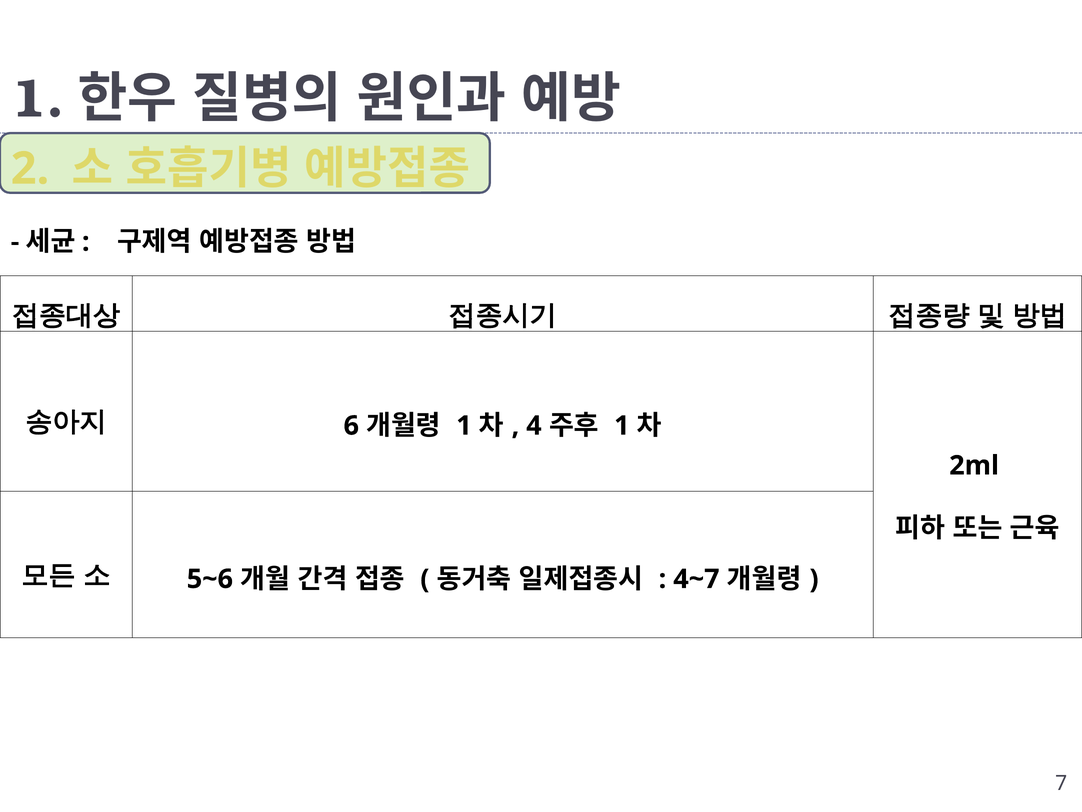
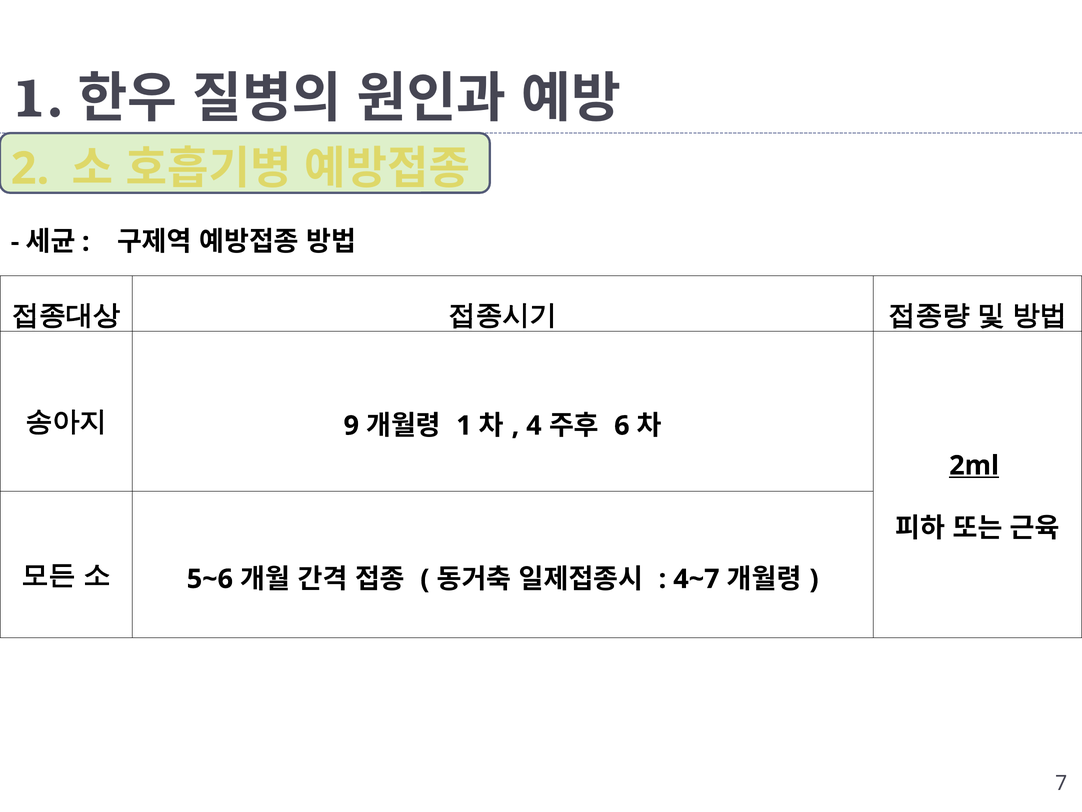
6: 6 -> 9
1 at (622, 425): 1 -> 6
2ml underline: none -> present
